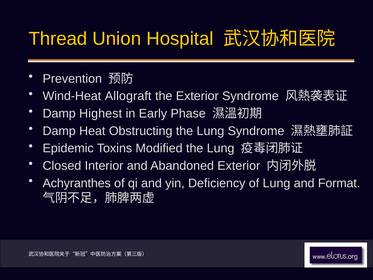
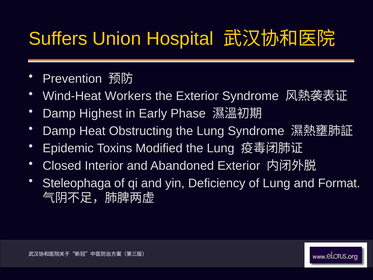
Thread: Thread -> Suffers
Allograft: Allograft -> Workers
Achyranthes: Achyranthes -> Steleophaga
